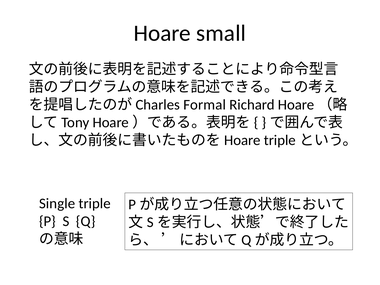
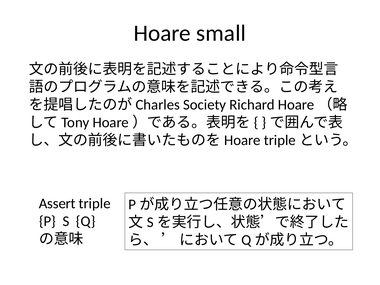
Formal: Formal -> Society
Single: Single -> Assert
